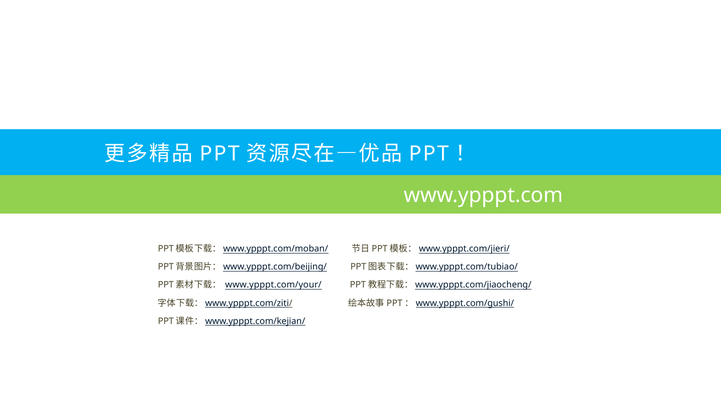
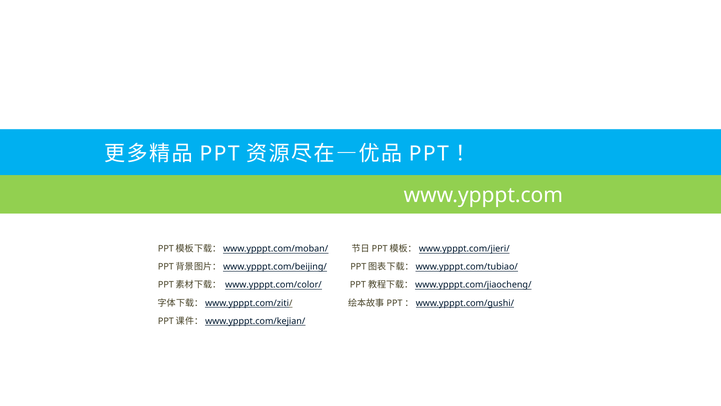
www.ypppt.com/your/: www.ypppt.com/your/ -> www.ypppt.com/color/
